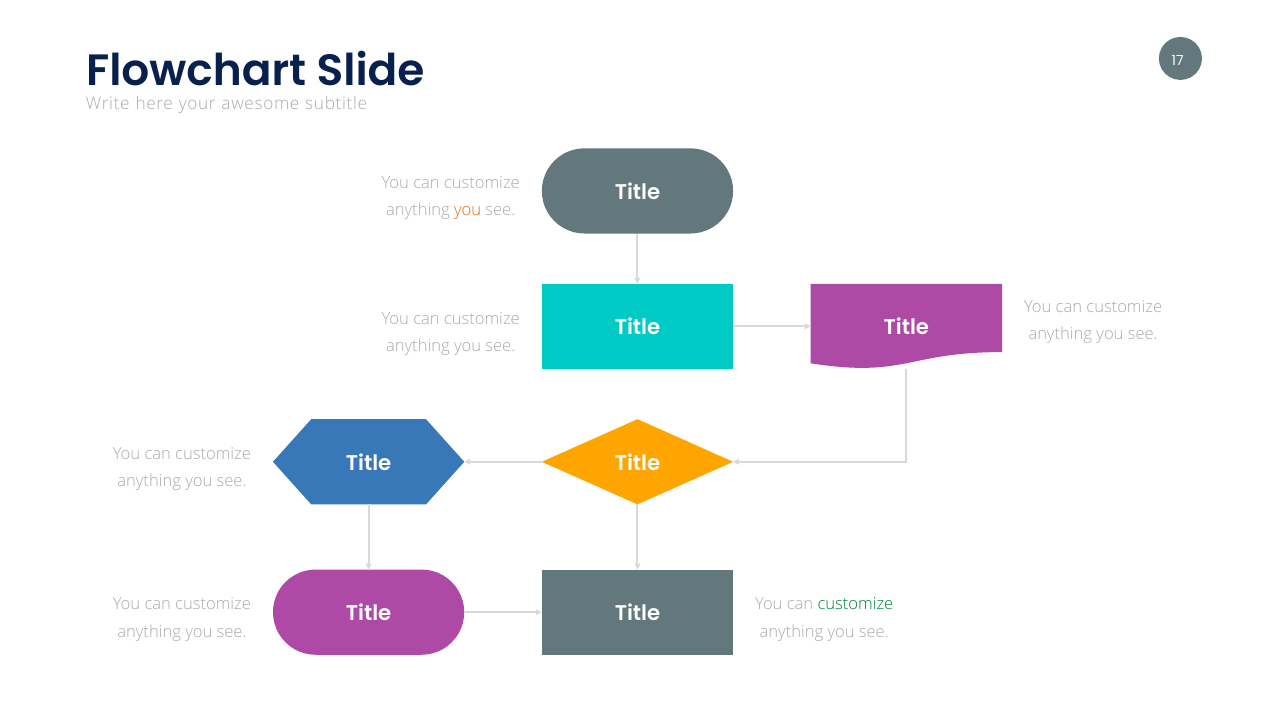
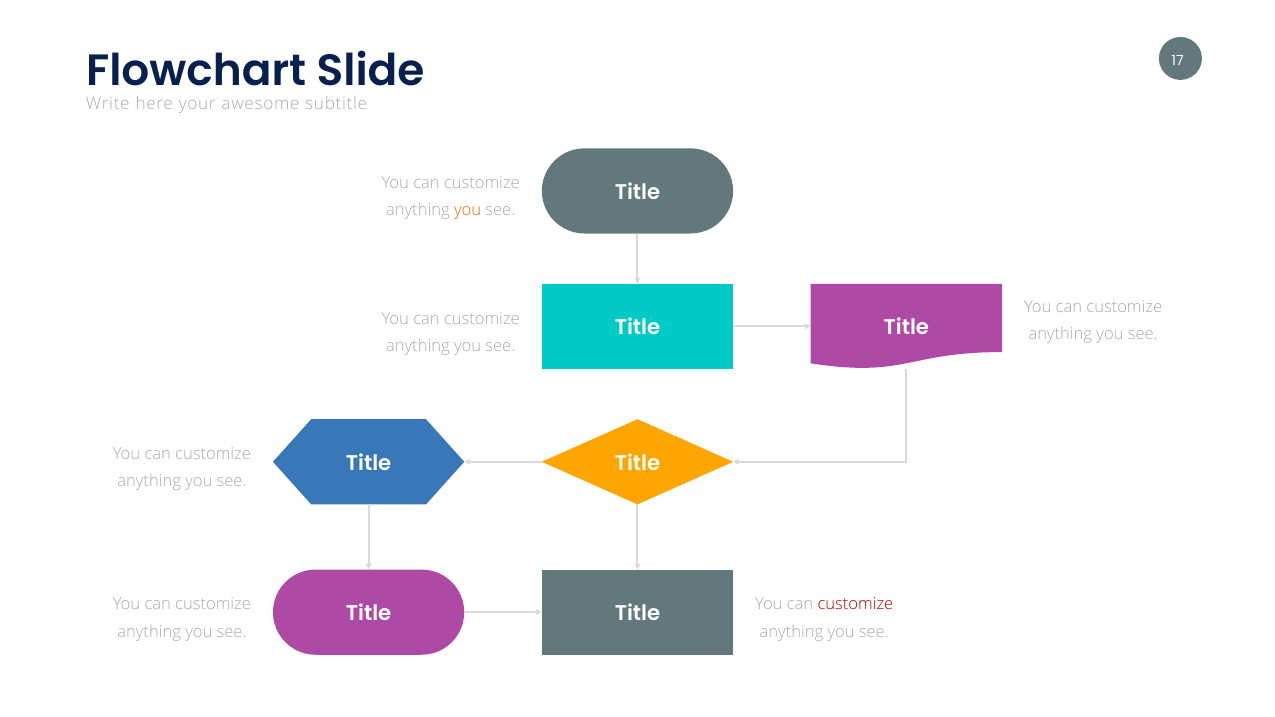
customize at (855, 605) colour: green -> red
